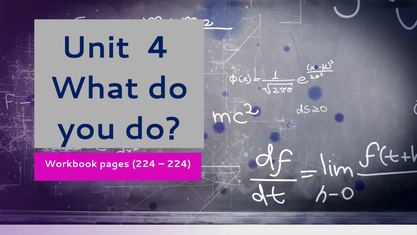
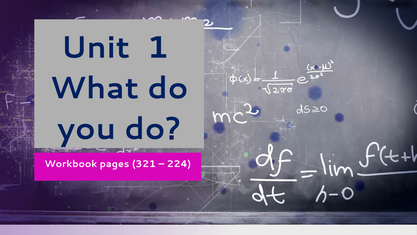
4: 4 -> 1
pages 224: 224 -> 321
